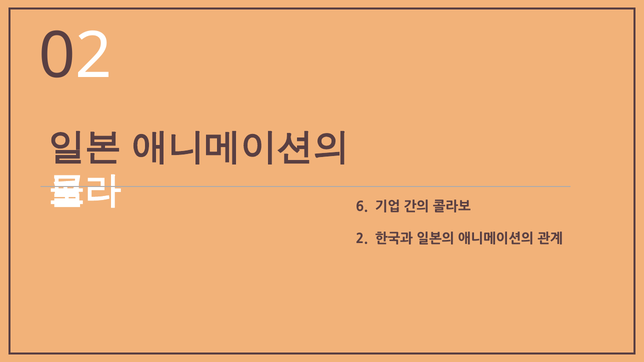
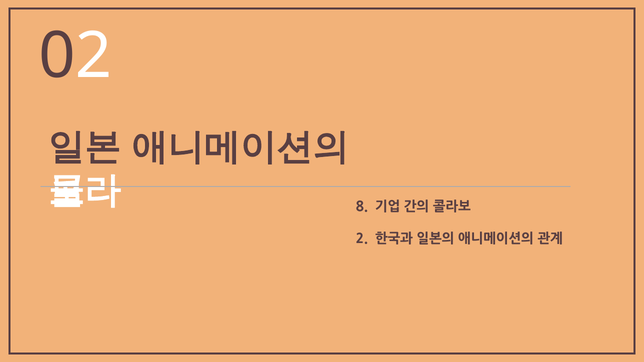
6: 6 -> 8
